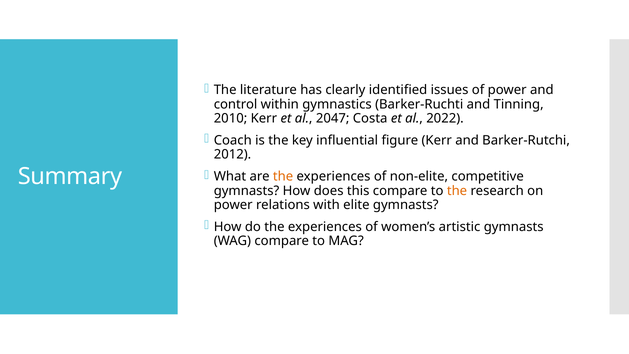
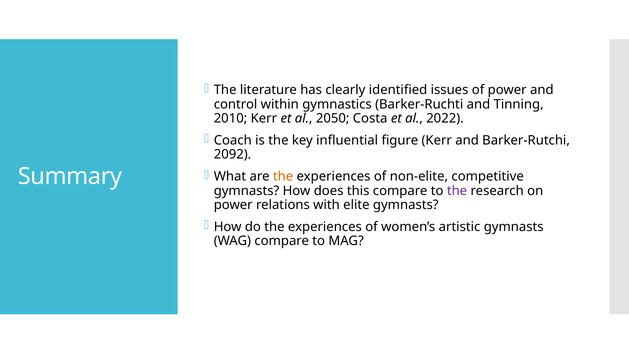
2047: 2047 -> 2050
2012: 2012 -> 2092
the at (457, 191) colour: orange -> purple
